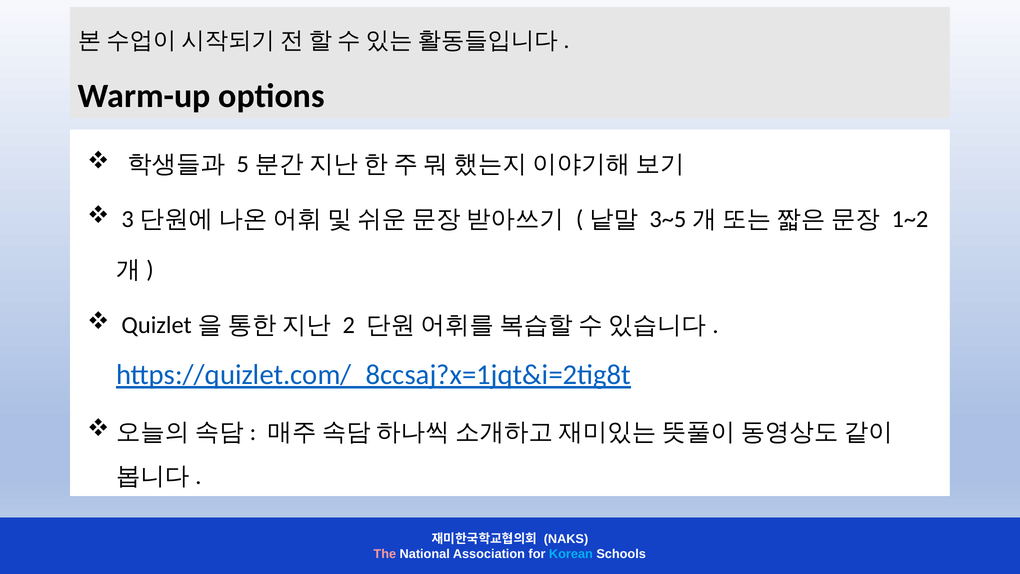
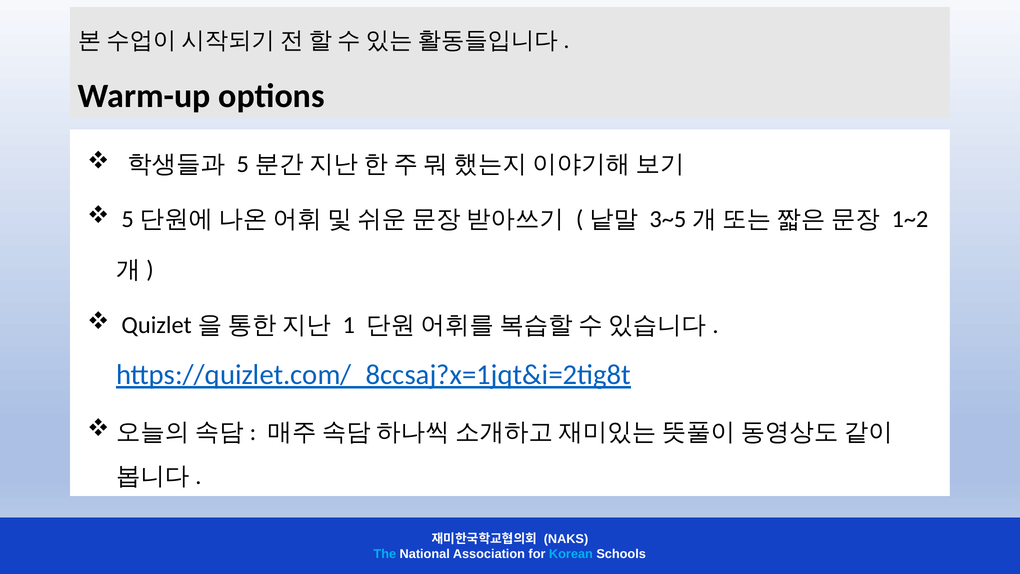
3 at (128, 219): 3 -> 5
2: 2 -> 1
The colour: pink -> light blue
